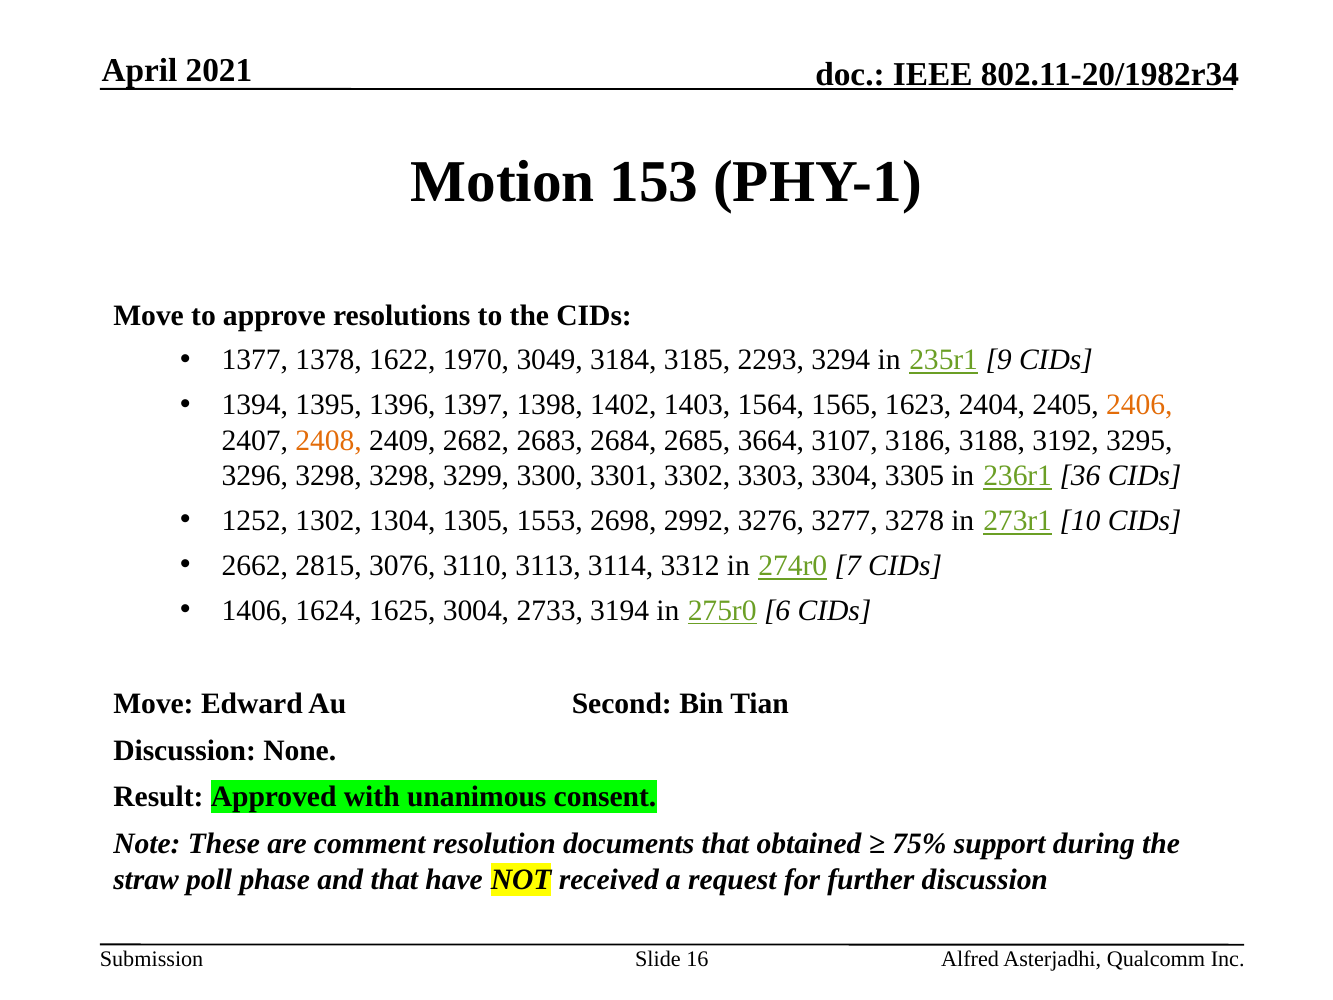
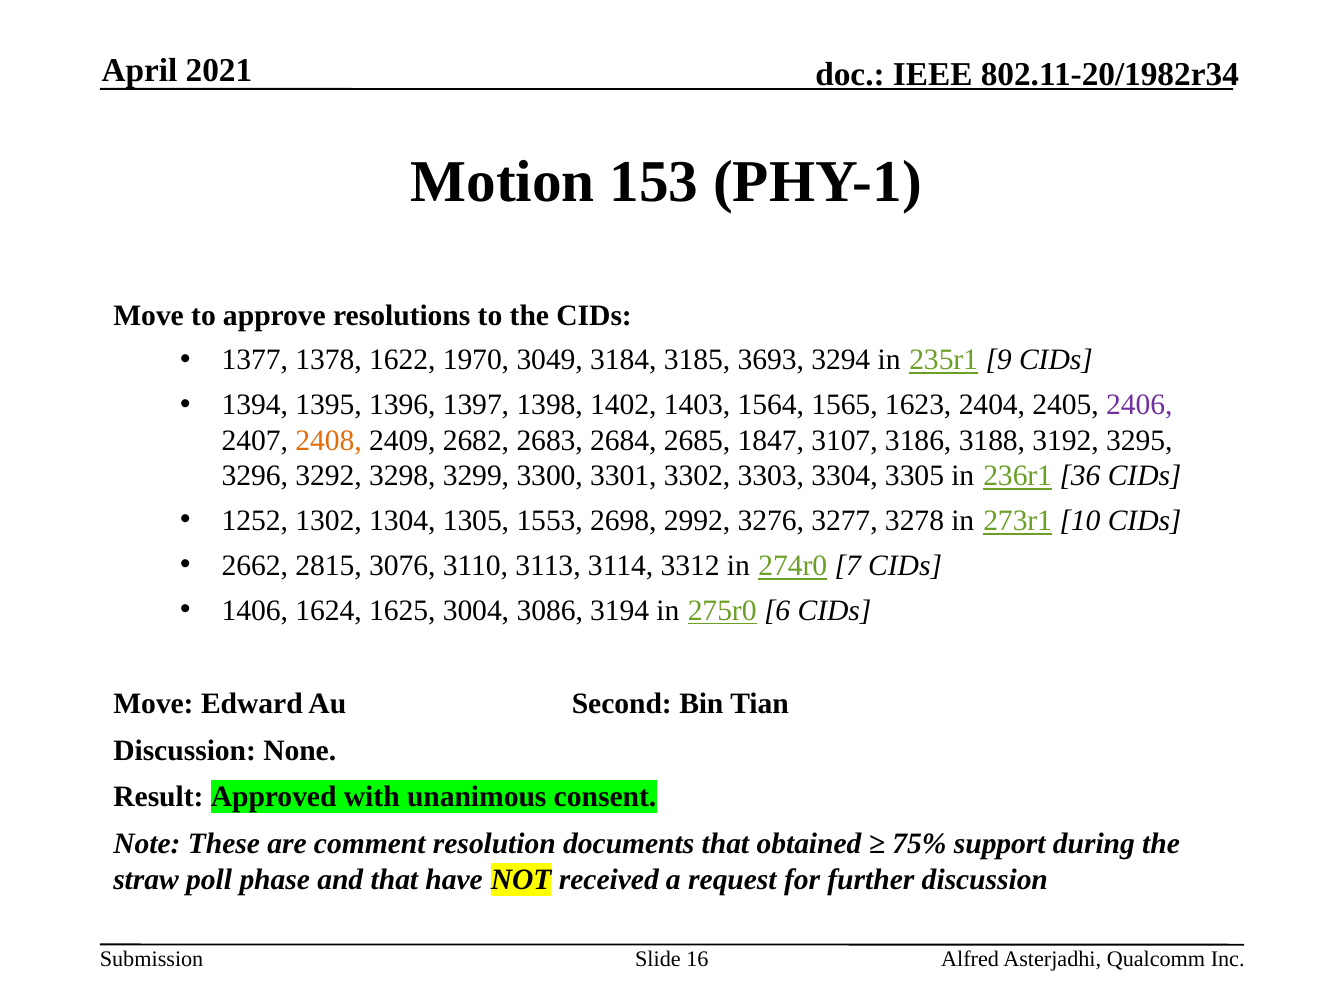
2293: 2293 -> 3693
2406 colour: orange -> purple
3664: 3664 -> 1847
3296 3298: 3298 -> 3292
2733: 2733 -> 3086
